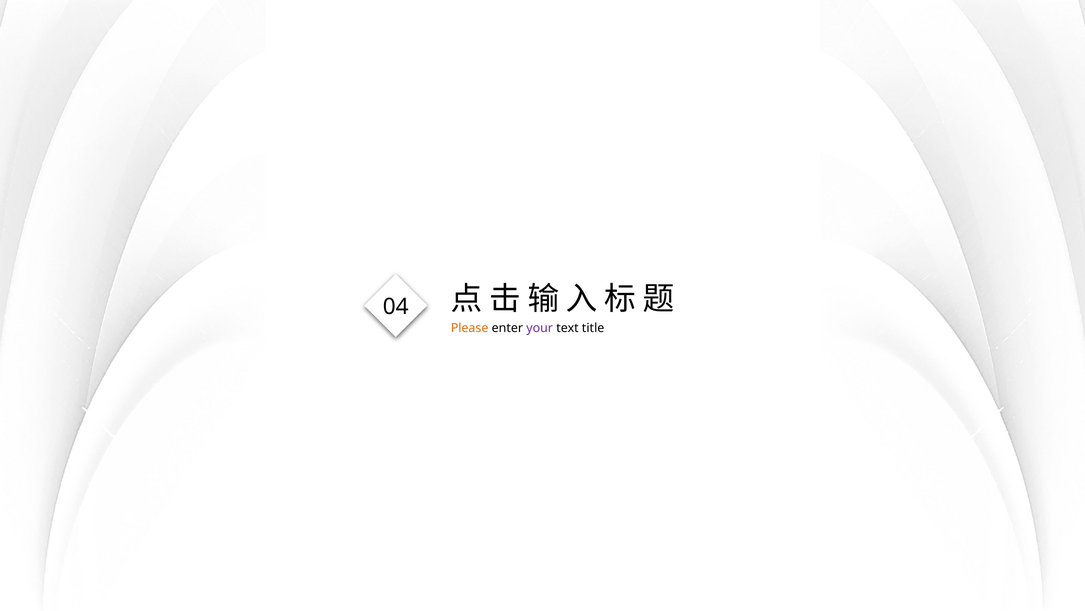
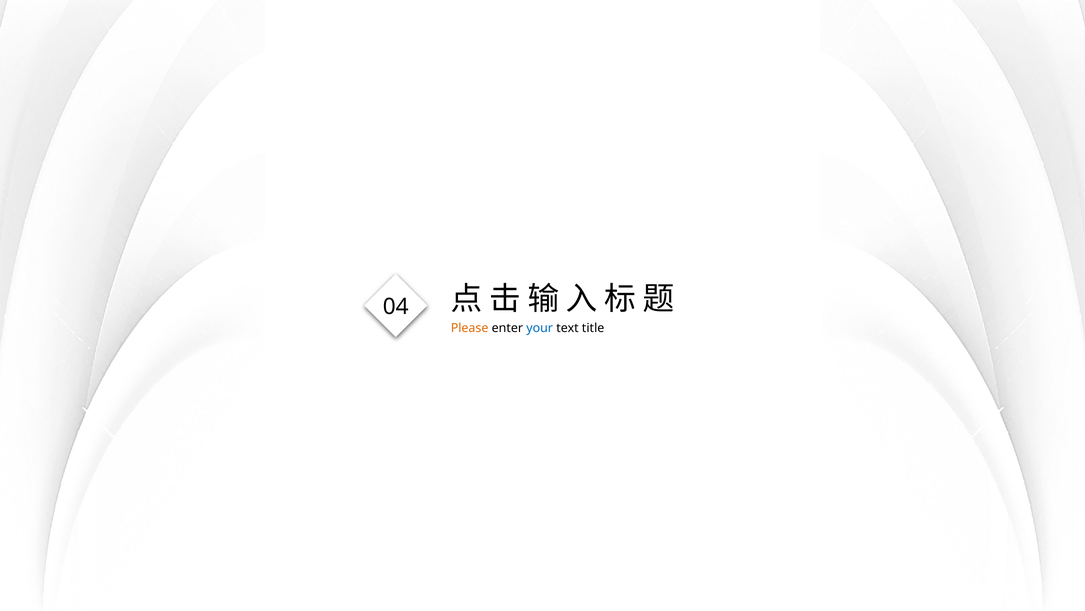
your colour: purple -> blue
